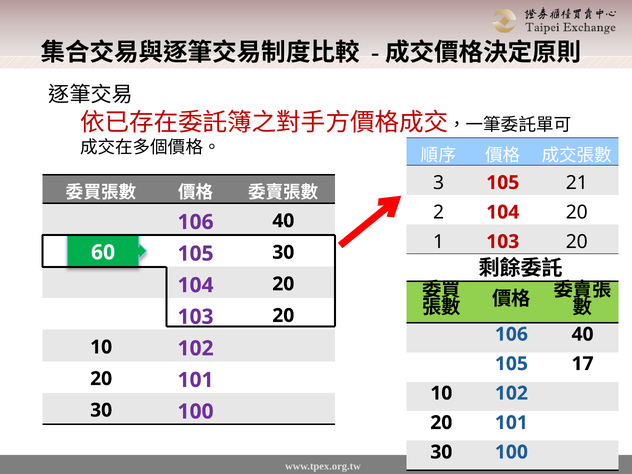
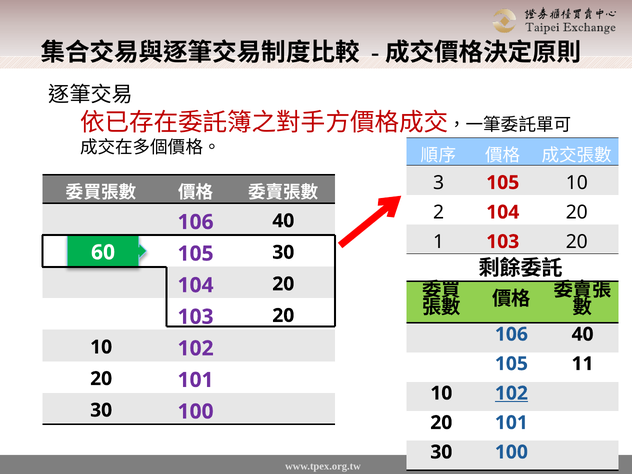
21 at (577, 183): 21 -> 10
17: 17 -> 11
102 at (511, 393) underline: none -> present
